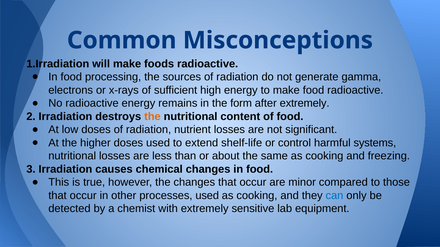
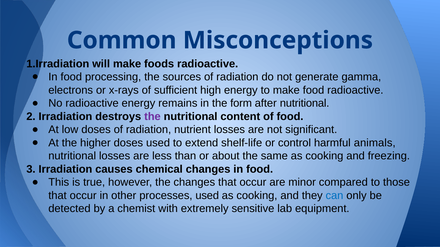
after extremely: extremely -> nutritional
the at (152, 117) colour: orange -> purple
systems: systems -> animals
